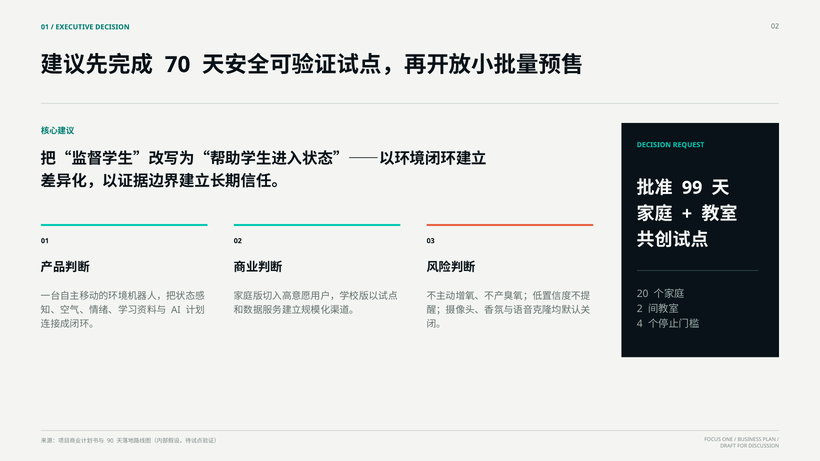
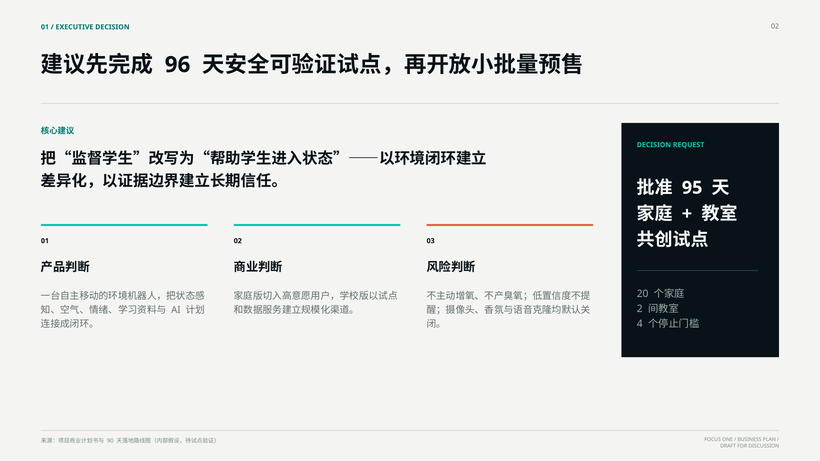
70: 70 -> 96
99: 99 -> 95
